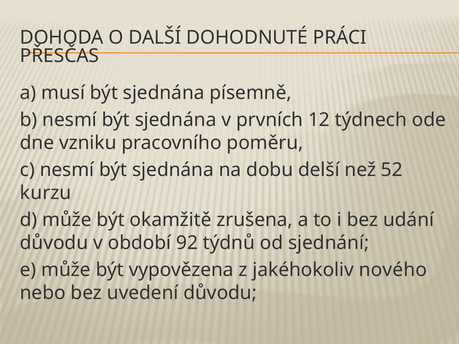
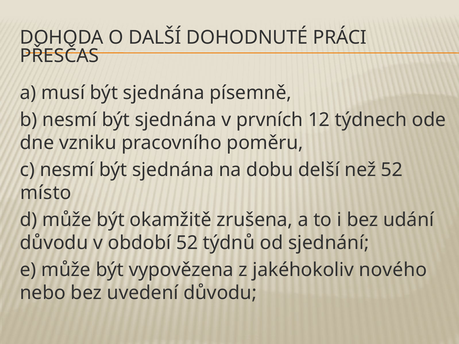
kurzu: kurzu -> místo
období 92: 92 -> 52
